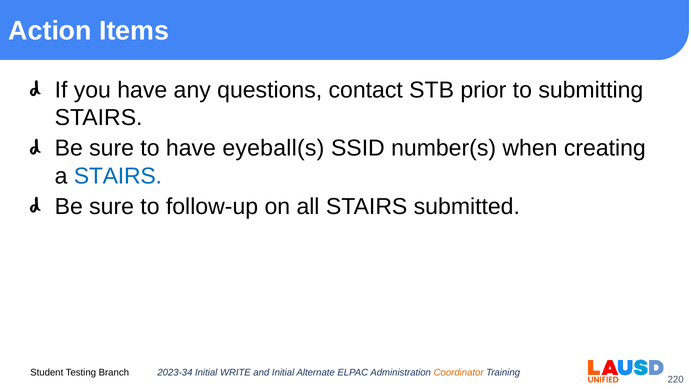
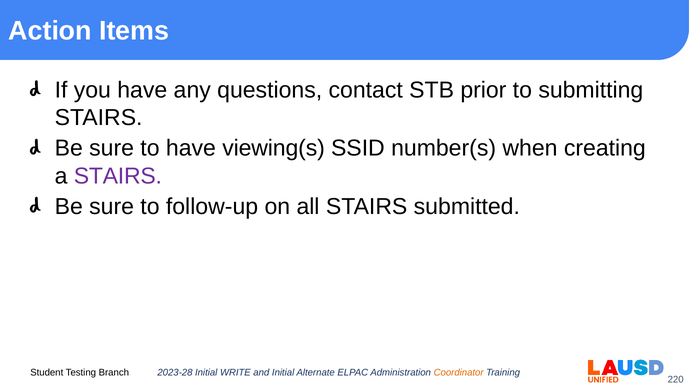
eyeball(s: eyeball(s -> viewing(s
STAIRS at (118, 176) colour: blue -> purple
2023-34: 2023-34 -> 2023-28
